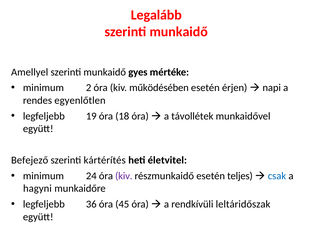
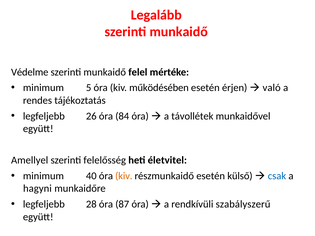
Amellyel: Amellyel -> Védelme
gyes: gyes -> felel
2: 2 -> 5
napi: napi -> való
egyenlőtlen: egyenlőtlen -> tájékoztatás
19: 19 -> 26
18: 18 -> 84
Befejező: Befejező -> Amellyel
kártérítés: kártérítés -> felelősség
24: 24 -> 40
kiv at (124, 176) colour: purple -> orange
teljes: teljes -> külső
36: 36 -> 28
45: 45 -> 87
leltáridőszak: leltáridőszak -> szabályszerű
